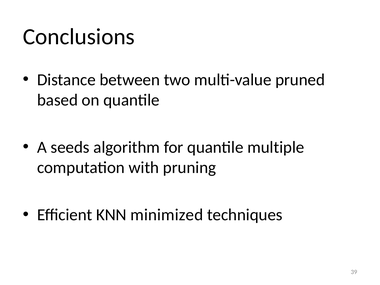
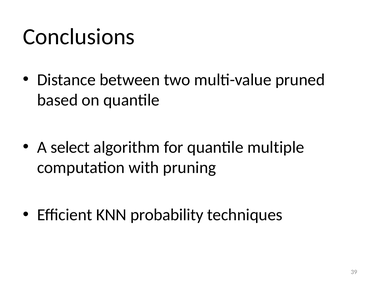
seeds: seeds -> select
minimized: minimized -> probability
